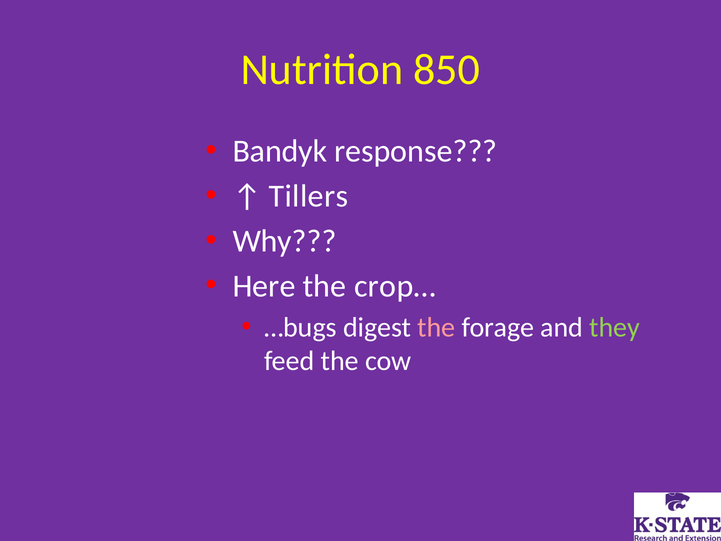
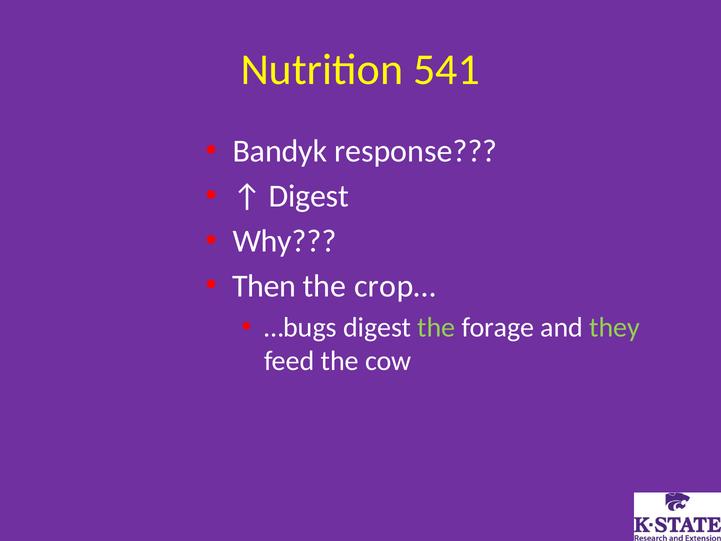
850: 850 -> 541
Tillers at (308, 196): Tillers -> Digest
Here: Here -> Then
the at (436, 327) colour: pink -> light green
